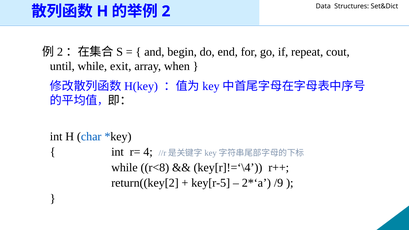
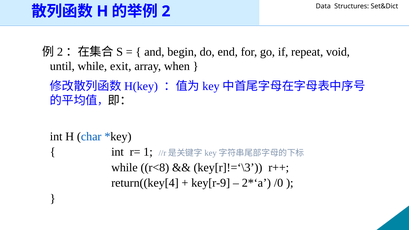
cout: cout -> void
4: 4 -> 1
key[r]!=‘\4: key[r]!=‘\4 -> key[r]!=‘\3
return((key[2: return((key[2 -> return((key[4
key[r-5: key[r-5 -> key[r-9
/9: /9 -> /0
